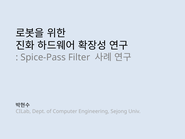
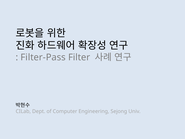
Spice-Pass: Spice-Pass -> Filter-Pass
